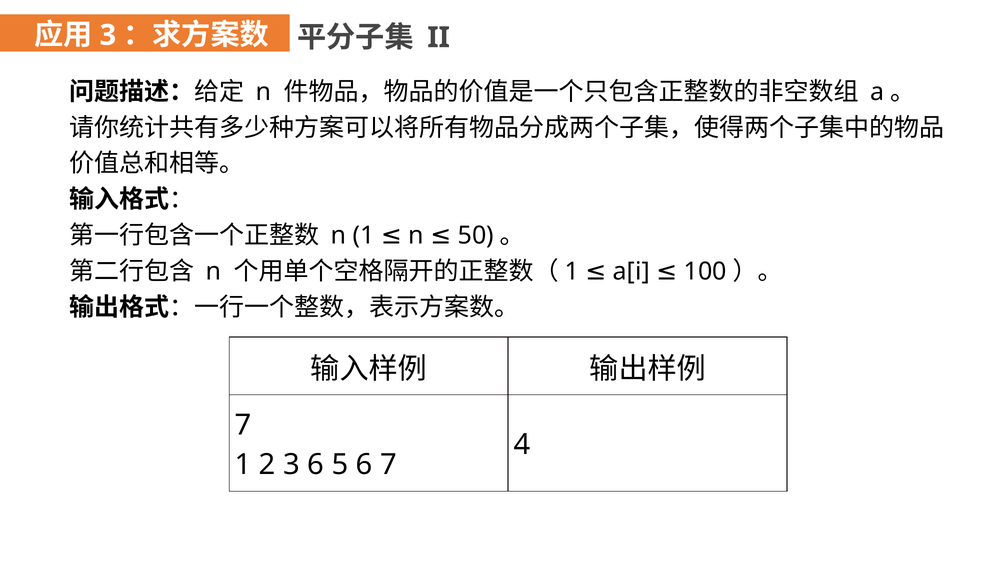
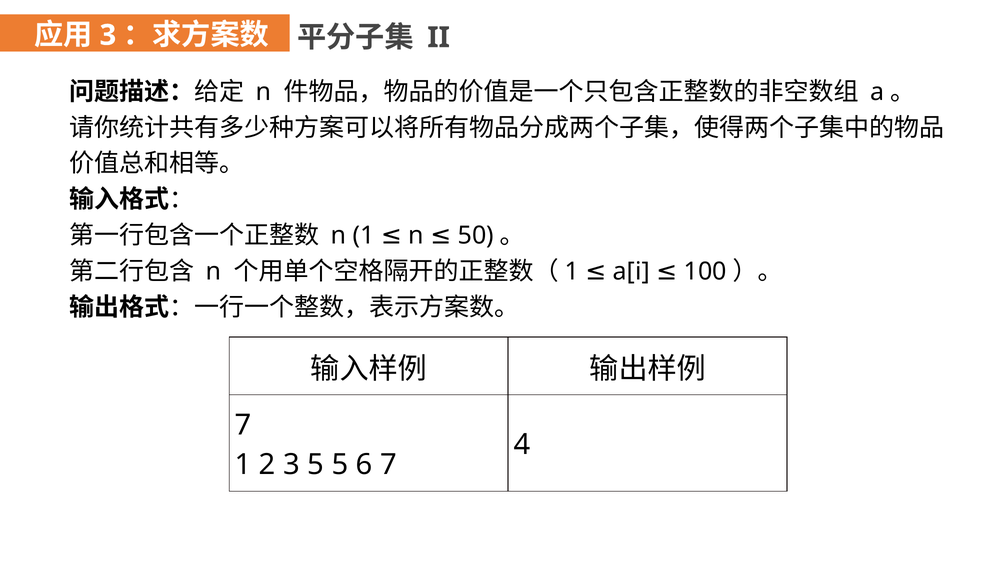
3 6: 6 -> 5
